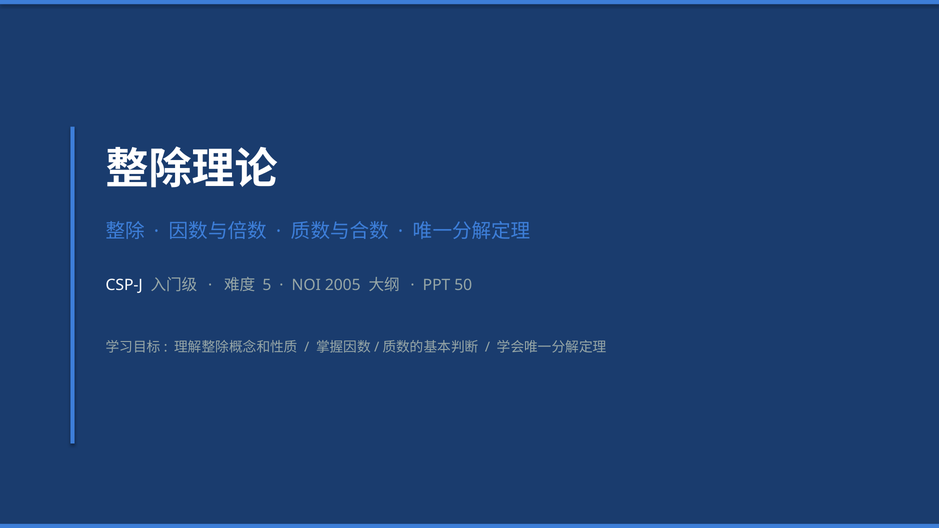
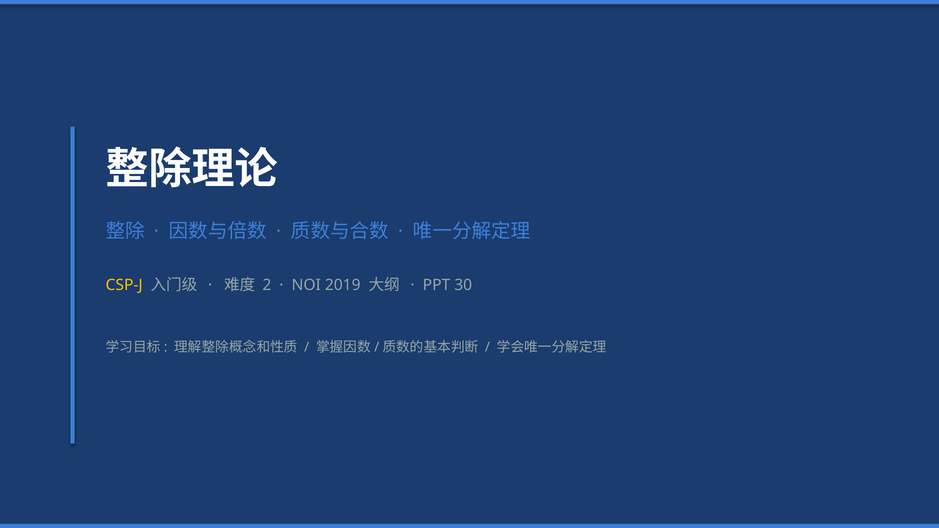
CSP-J colour: white -> yellow
5: 5 -> 2
2005: 2005 -> 2019
50: 50 -> 30
